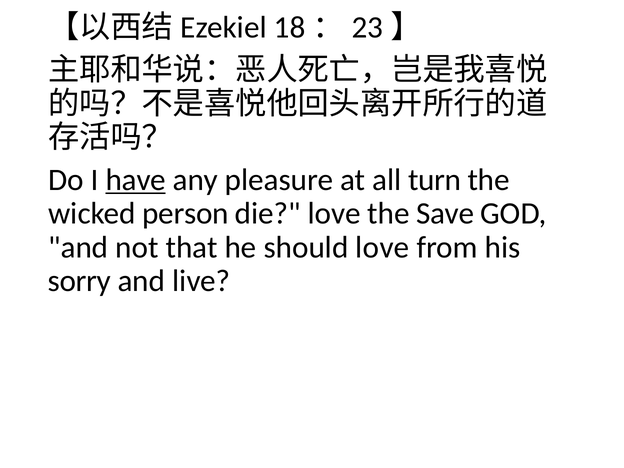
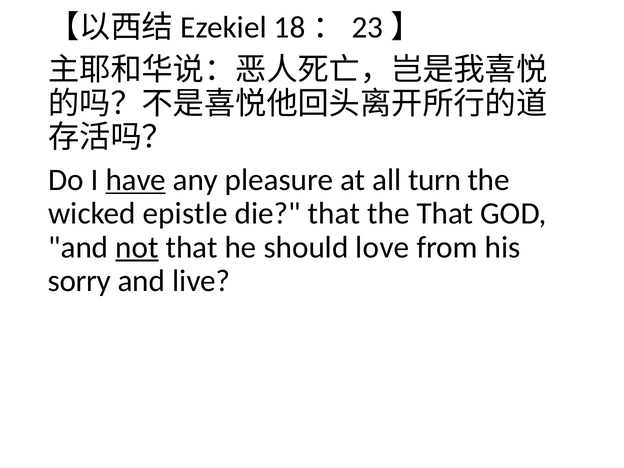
person: person -> epistle
die love: love -> that
the Save: Save -> That
not underline: none -> present
